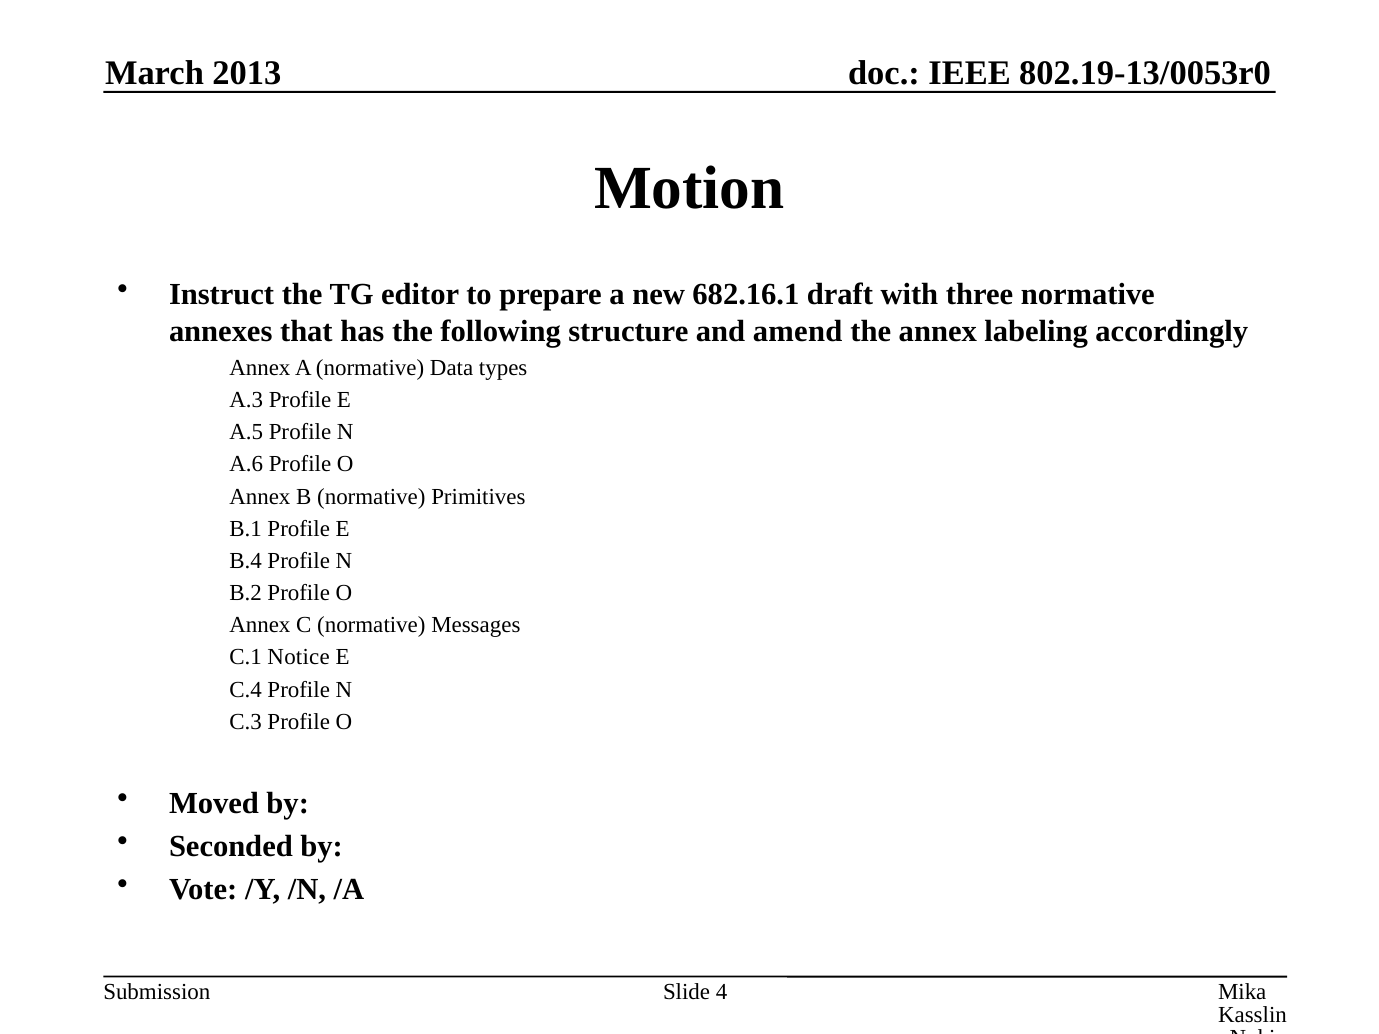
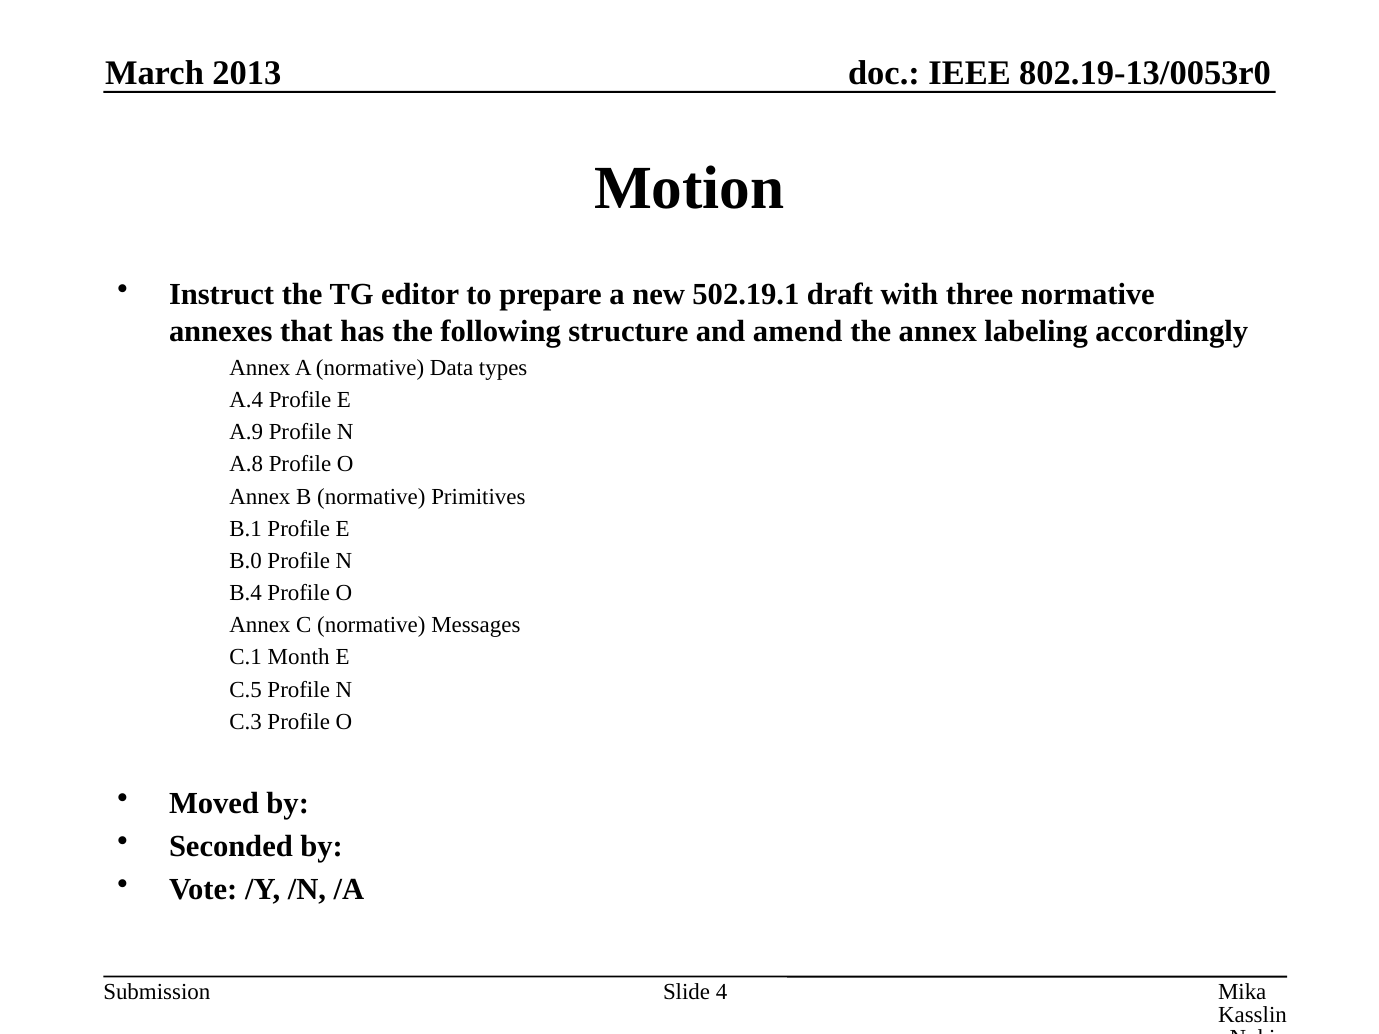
682.16.1: 682.16.1 -> 502.19.1
A.3: A.3 -> A.4
A.5: A.5 -> A.9
A.6: A.6 -> A.8
B.4: B.4 -> B.0
B.2: B.2 -> B.4
Notice: Notice -> Month
C.4: C.4 -> C.5
